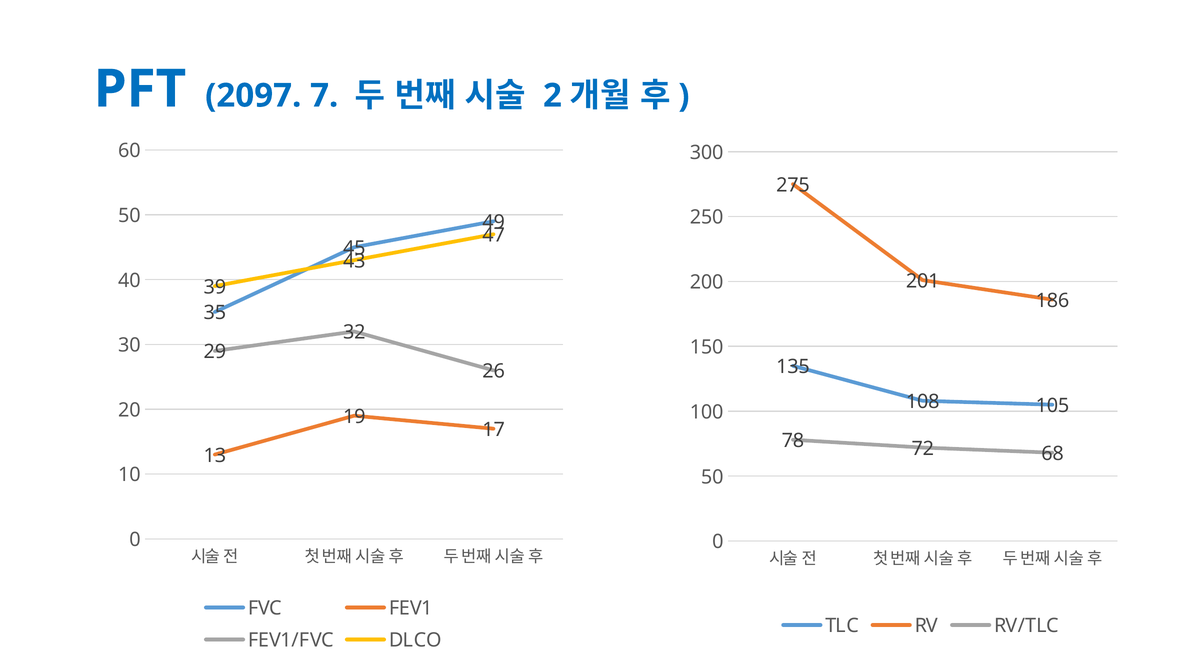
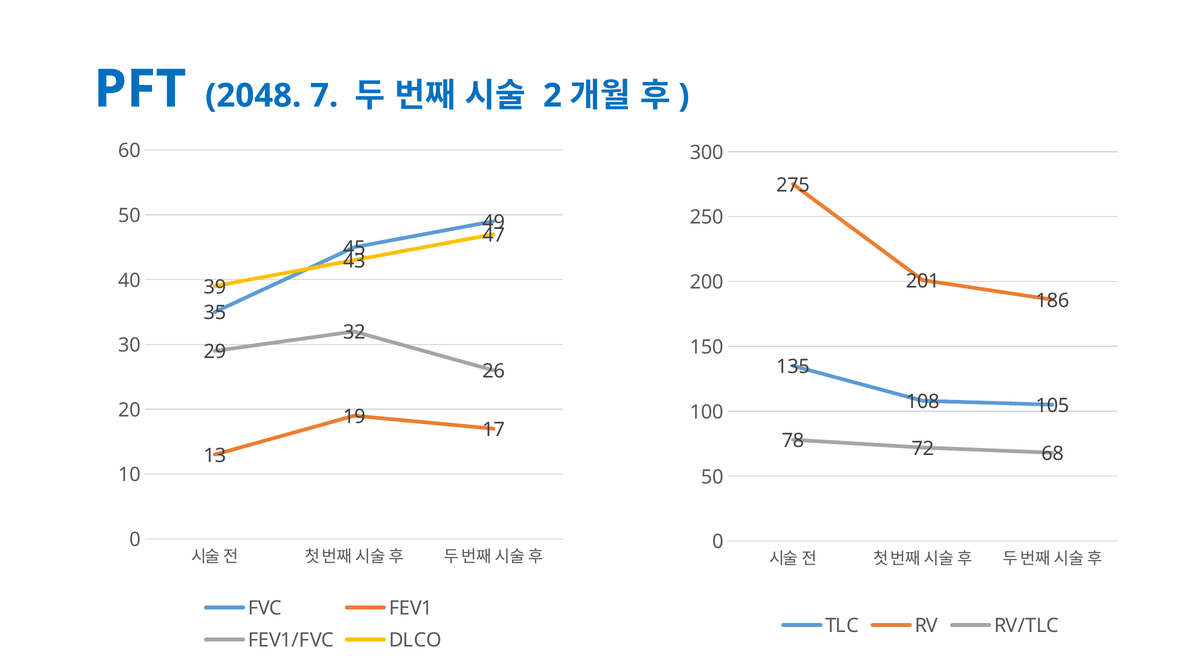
2097: 2097 -> 2048
